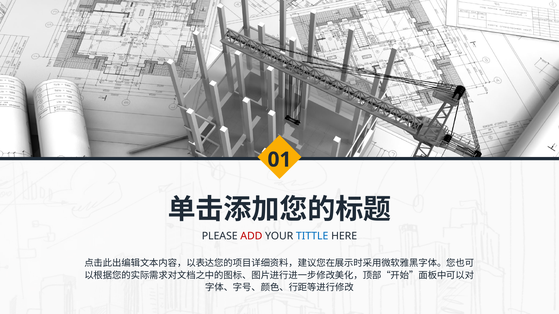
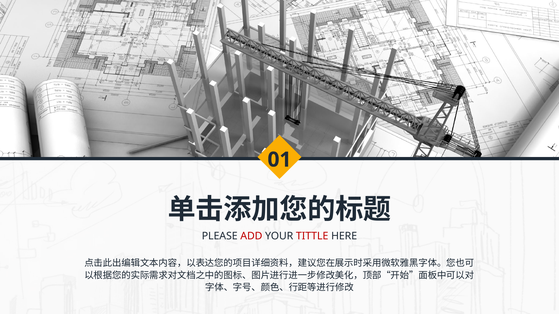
TITTLE colour: blue -> red
